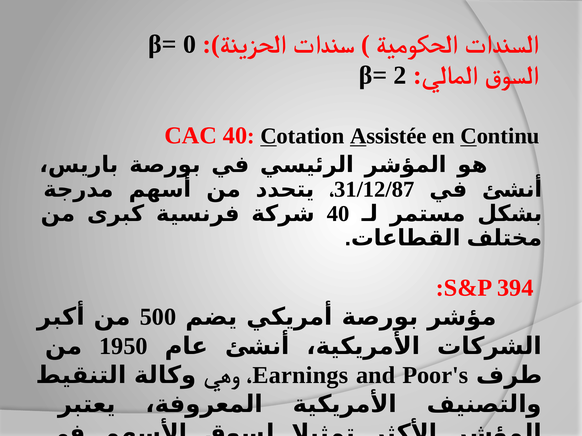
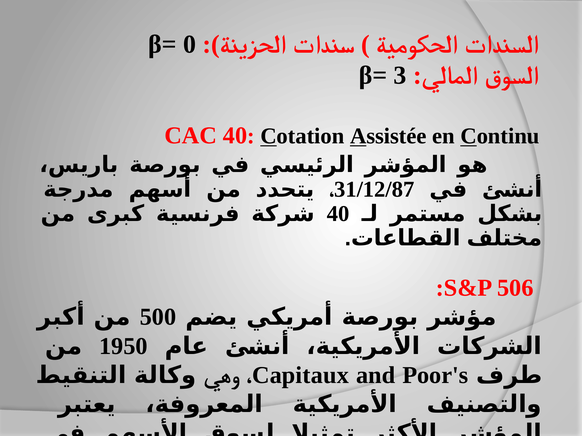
2: 2 -> 3
394: 394 -> 506
Earnings: Earnings -> Capitaux
